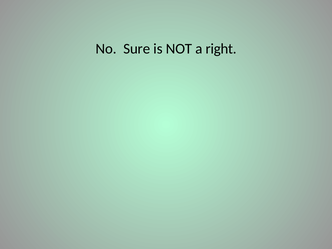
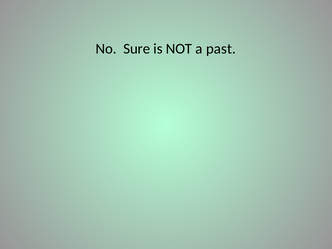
right: right -> past
